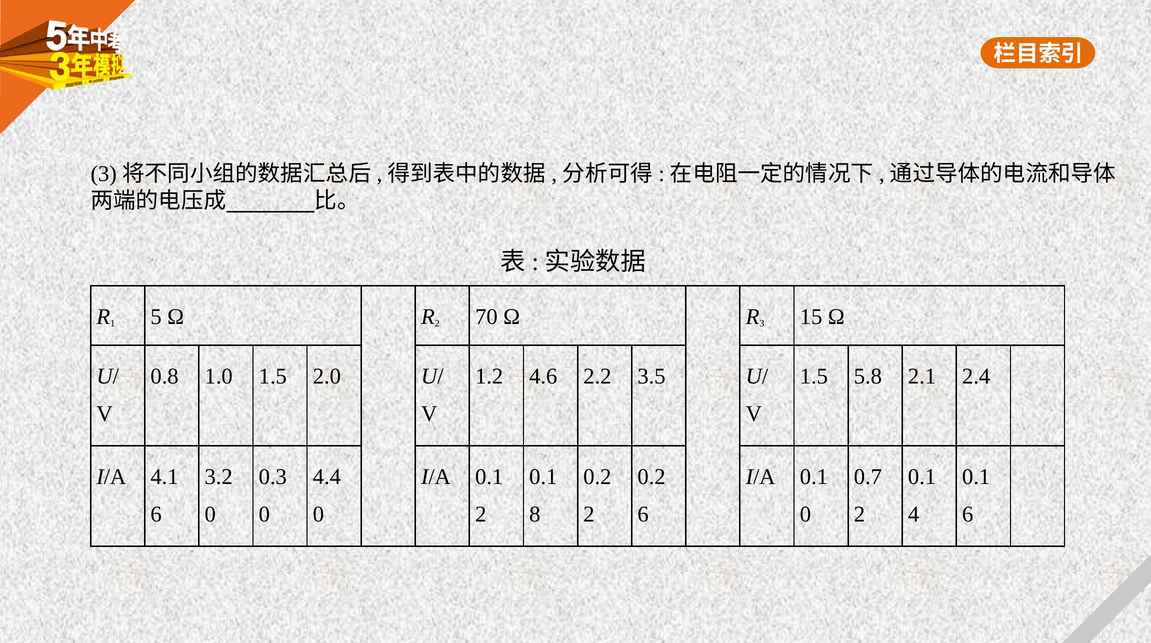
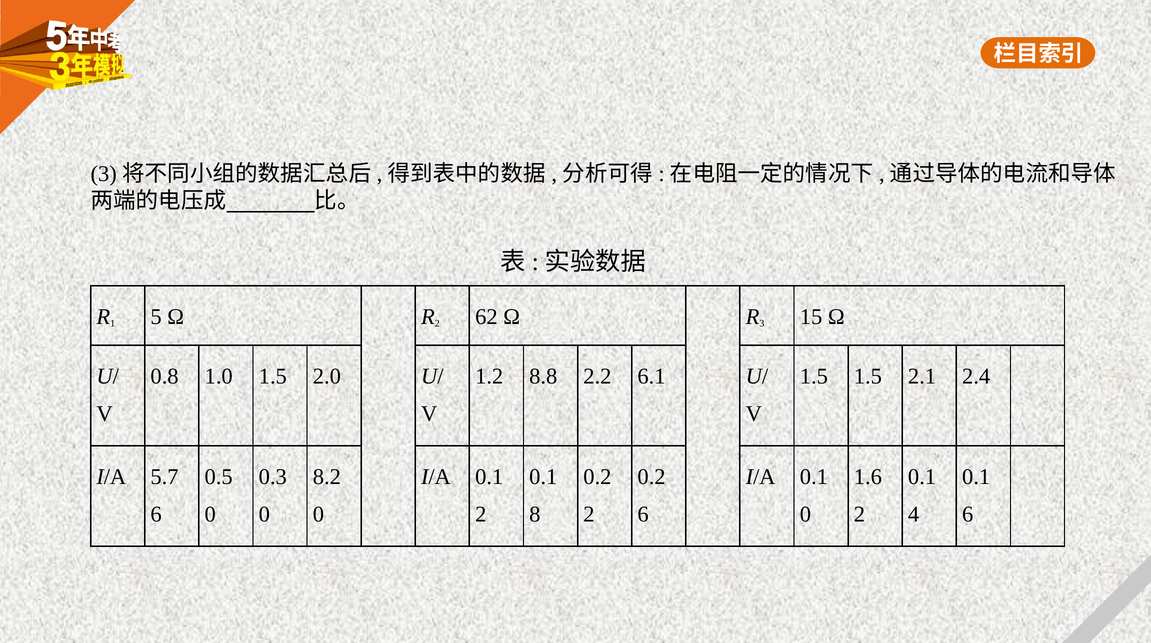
70: 70 -> 62
4.6: 4.6 -> 8.8
3.5: 3.5 -> 6.1
1.5 5.8: 5.8 -> 1.5
4.1: 4.1 -> 5.7
3.2: 3.2 -> 0.5
4.4: 4.4 -> 8.2
0.7: 0.7 -> 1.6
